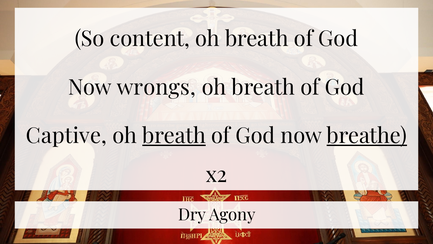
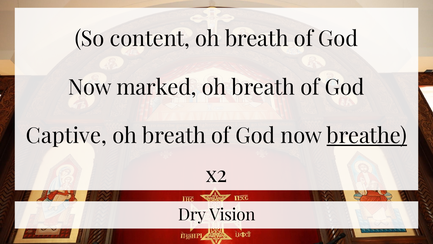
wrongs: wrongs -> marked
breath at (174, 136) underline: present -> none
Agony: Agony -> Vision
